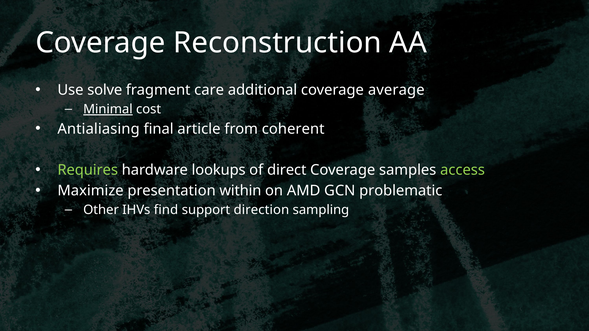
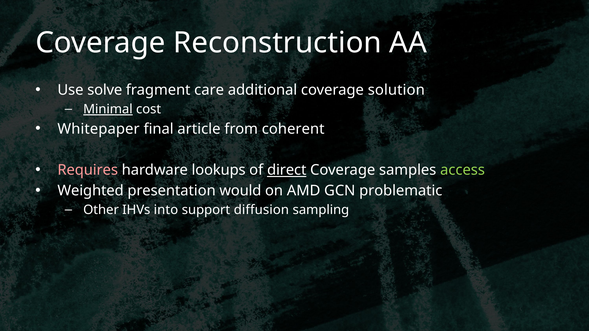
average: average -> solution
Antialiasing: Antialiasing -> Whitepaper
Requires colour: light green -> pink
direct underline: none -> present
Maximize: Maximize -> Weighted
within: within -> would
find: find -> into
direction: direction -> diffusion
